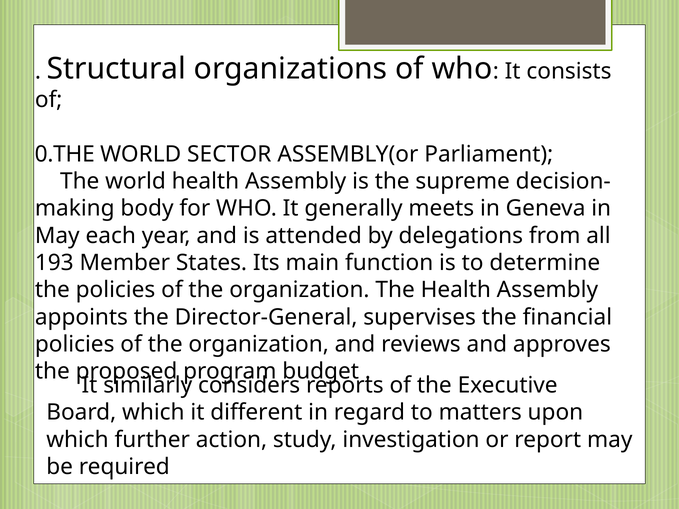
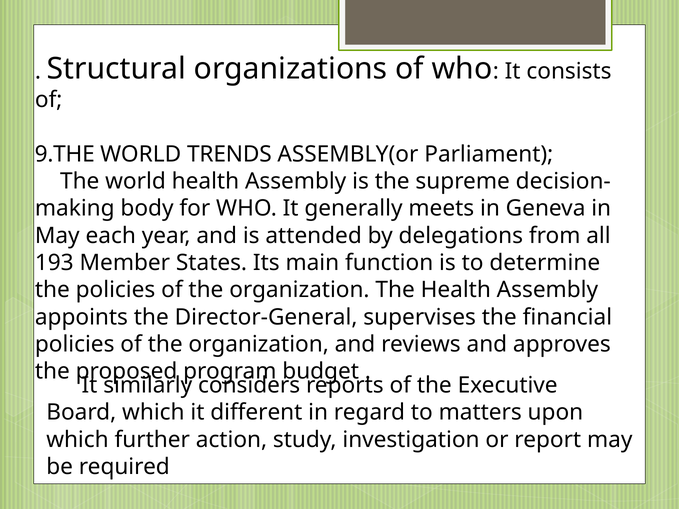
0.THE: 0.THE -> 9.THE
SECTOR: SECTOR -> TRENDS
